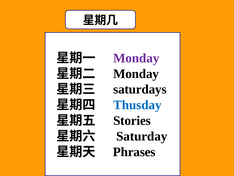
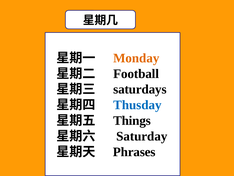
Monday at (136, 58) colour: purple -> orange
Monday at (136, 74): Monday -> Football
Stories: Stories -> Things
